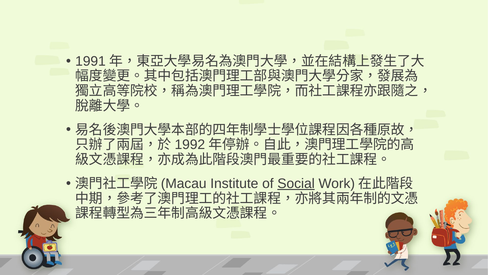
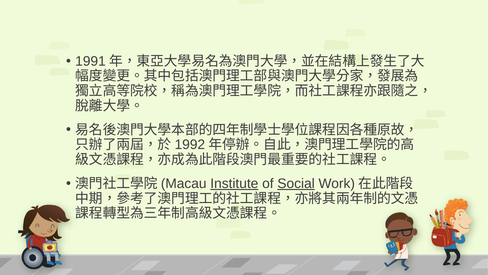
Institute underline: none -> present
